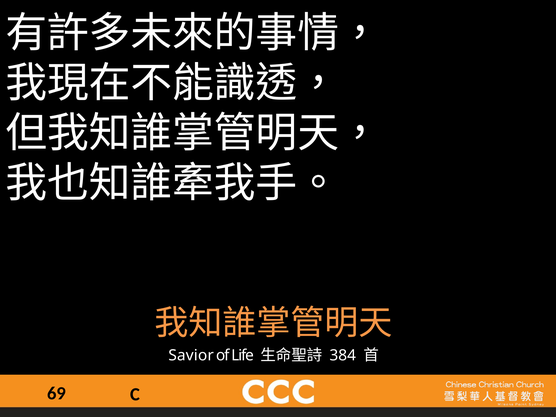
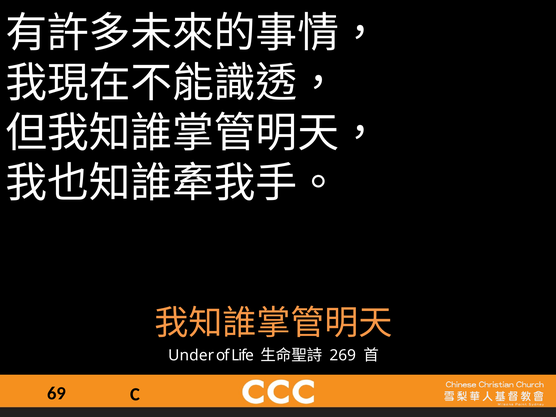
Savior: Savior -> Under
384: 384 -> 269
